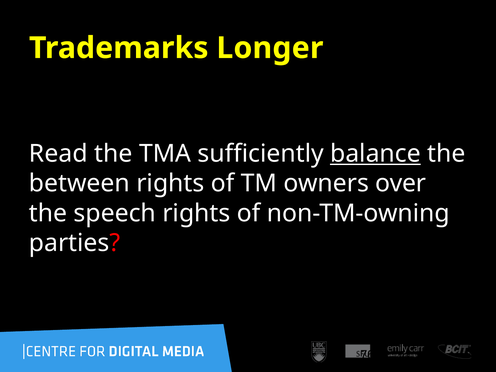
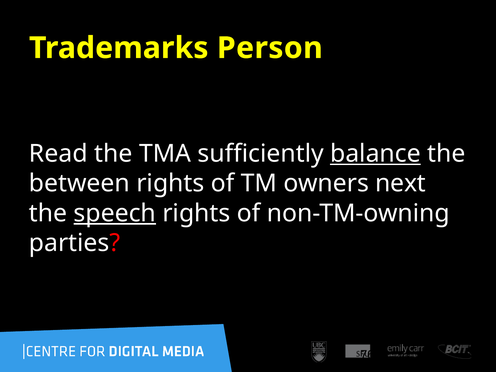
Longer: Longer -> Person
over: over -> next
speech underline: none -> present
